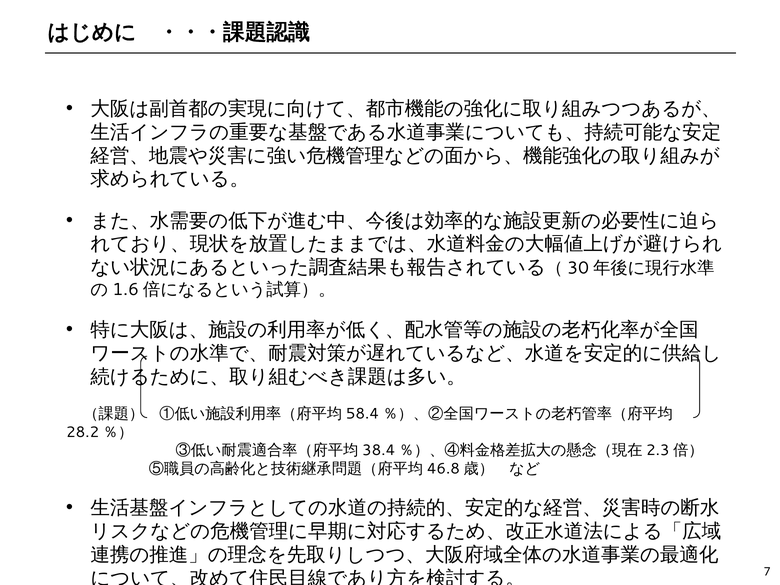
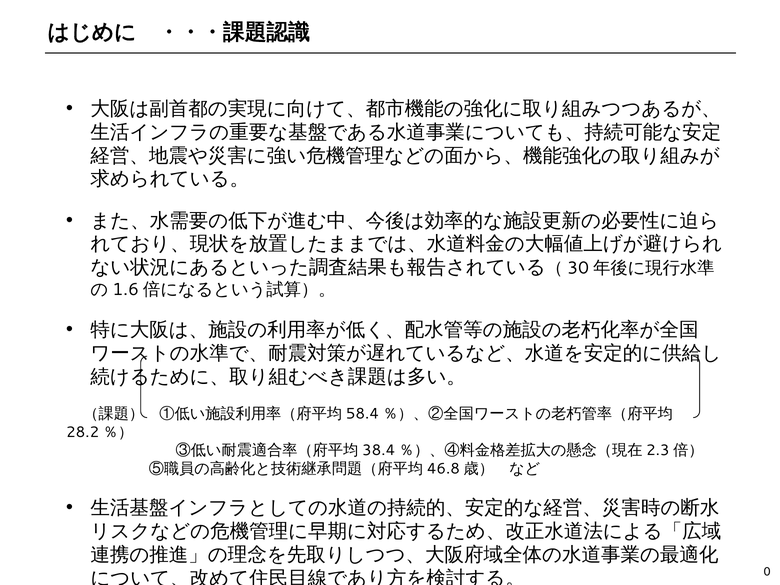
7: 7 -> 0
